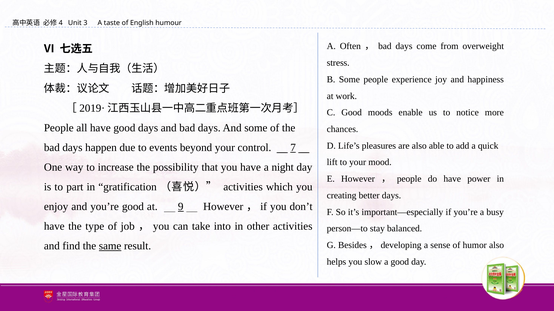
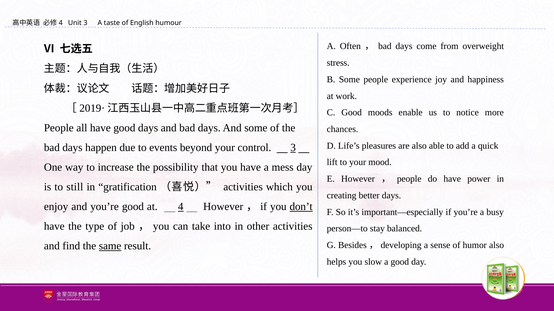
control 7: 7 -> 3
night: night -> mess
part: part -> still
9: 9 -> 4
don’t underline: none -> present
